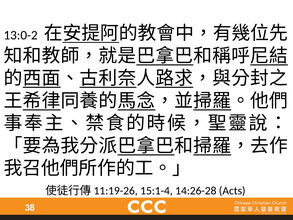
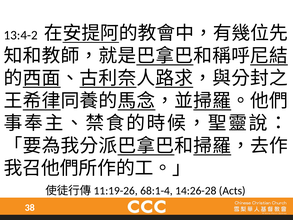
13:0-2: 13:0-2 -> 13:4-2
15:1-4: 15:1-4 -> 68:1-4
